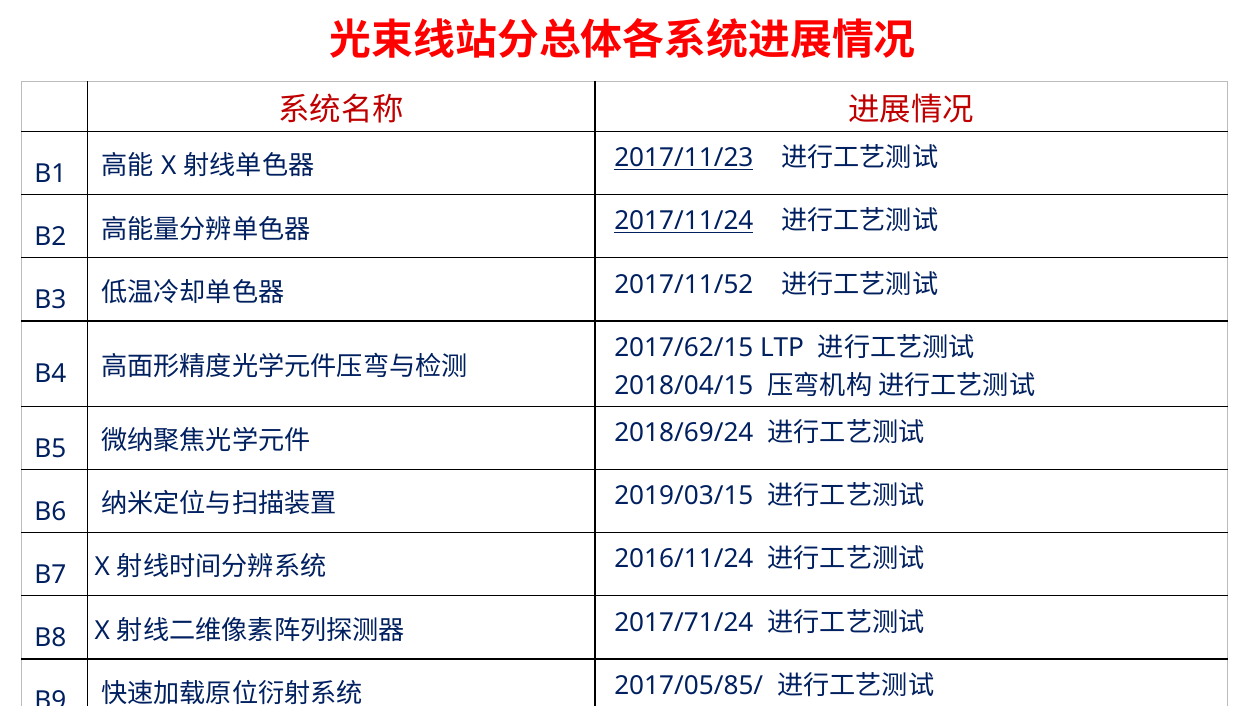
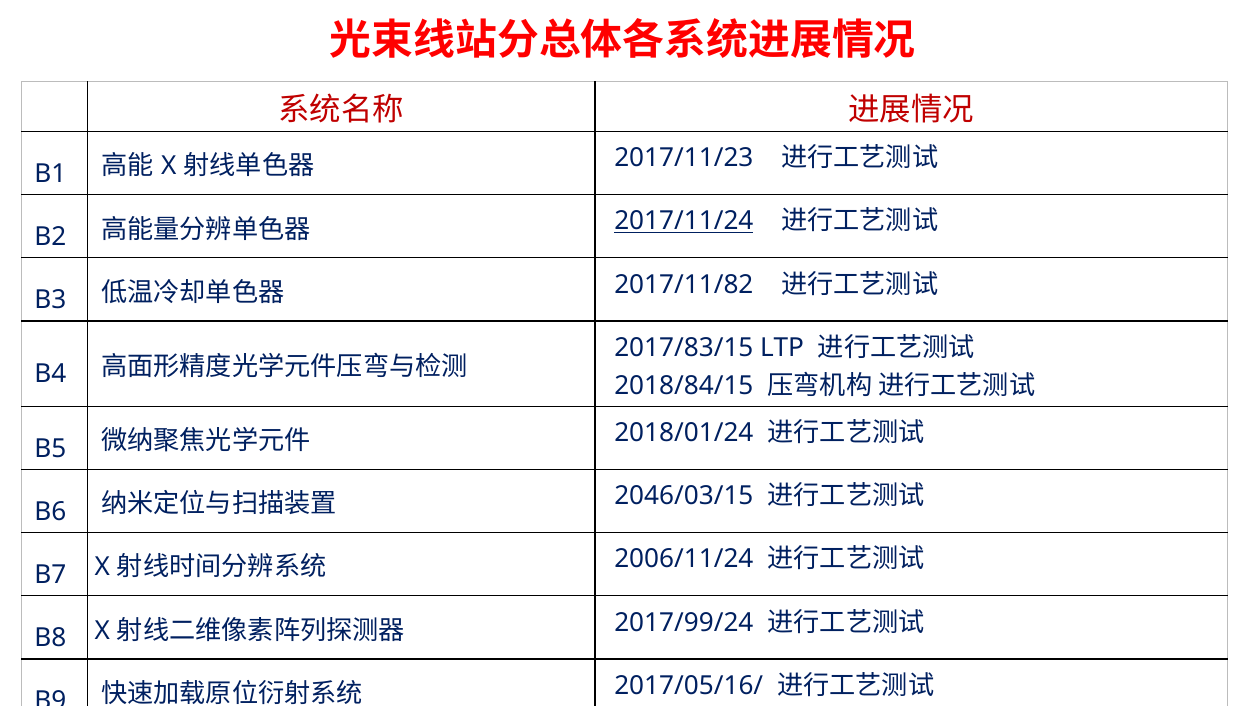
2017/11/23 underline: present -> none
2017/11/52: 2017/11/52 -> 2017/11/82
2017/62/15: 2017/62/15 -> 2017/83/15
2018/04/15: 2018/04/15 -> 2018/84/15
2018/69/24: 2018/69/24 -> 2018/01/24
2019/03/15: 2019/03/15 -> 2046/03/15
2016/11/24: 2016/11/24 -> 2006/11/24
2017/71/24: 2017/71/24 -> 2017/99/24
2017/05/85/: 2017/05/85/ -> 2017/05/16/
